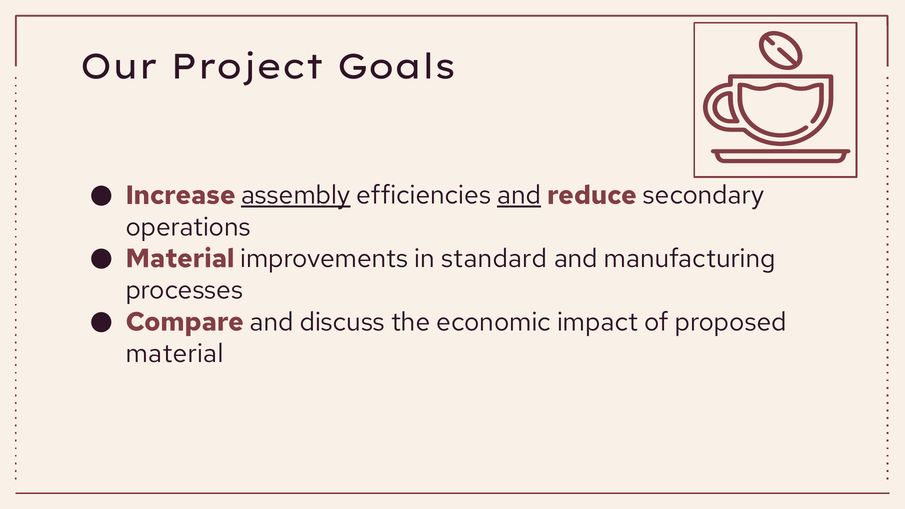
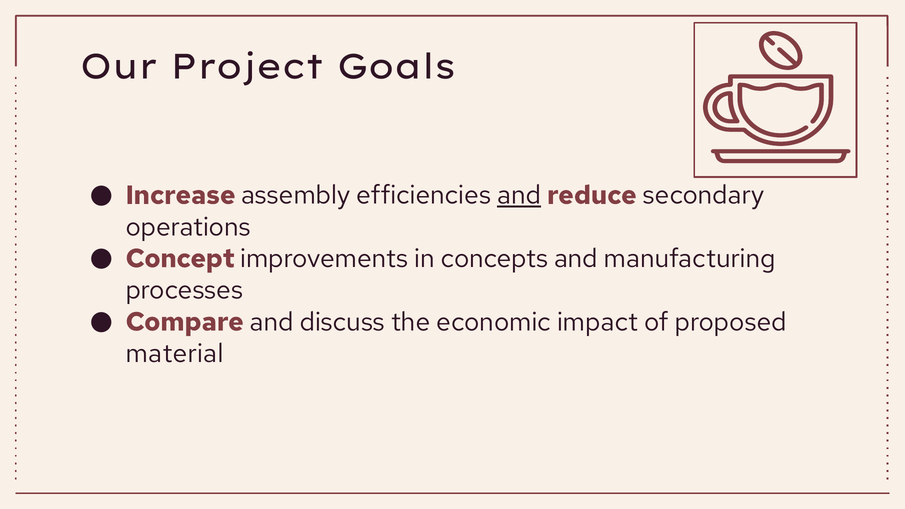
assembly underline: present -> none
Material at (180, 259): Material -> Concept
standard: standard -> concepts
